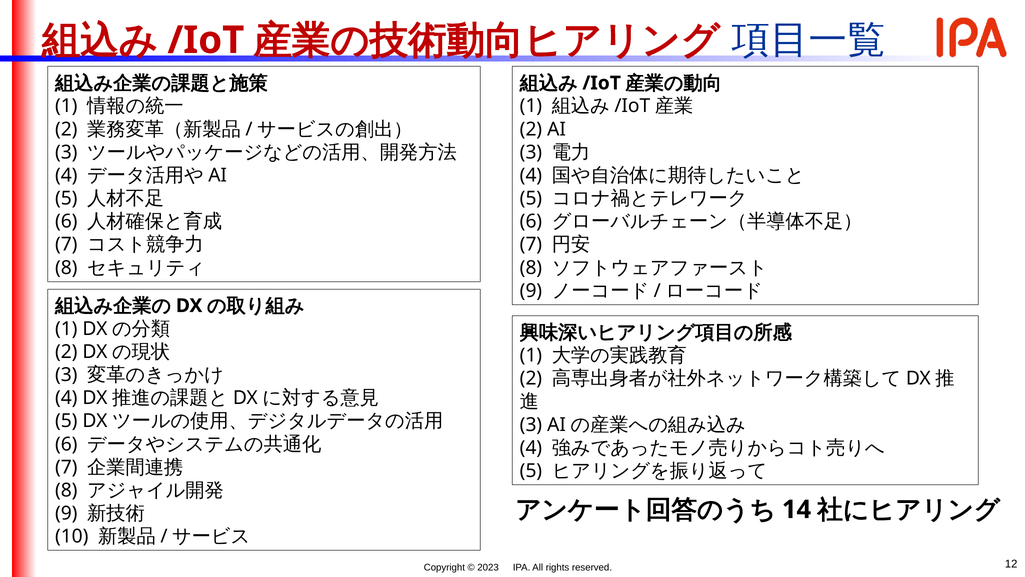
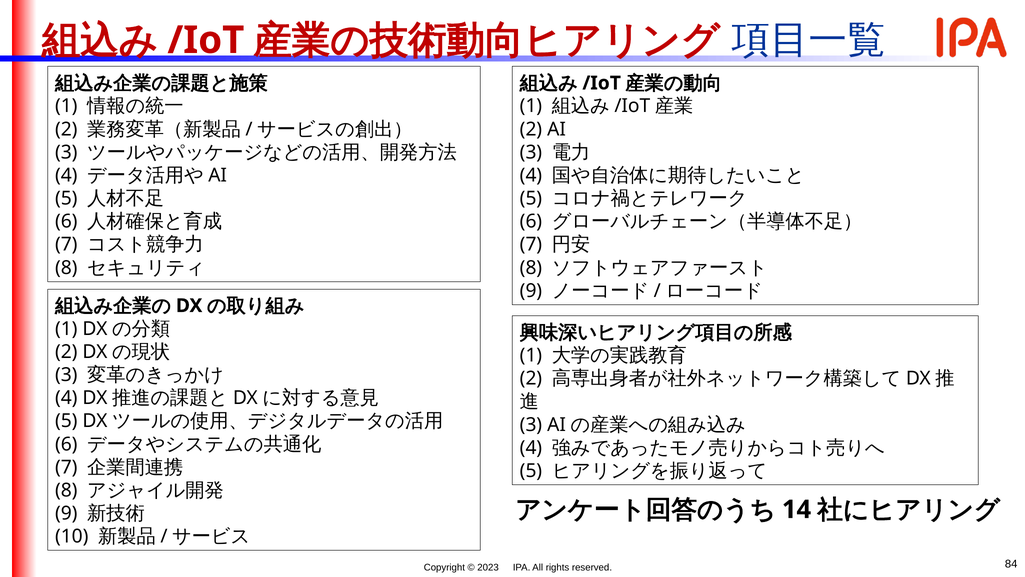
12: 12 -> 84
